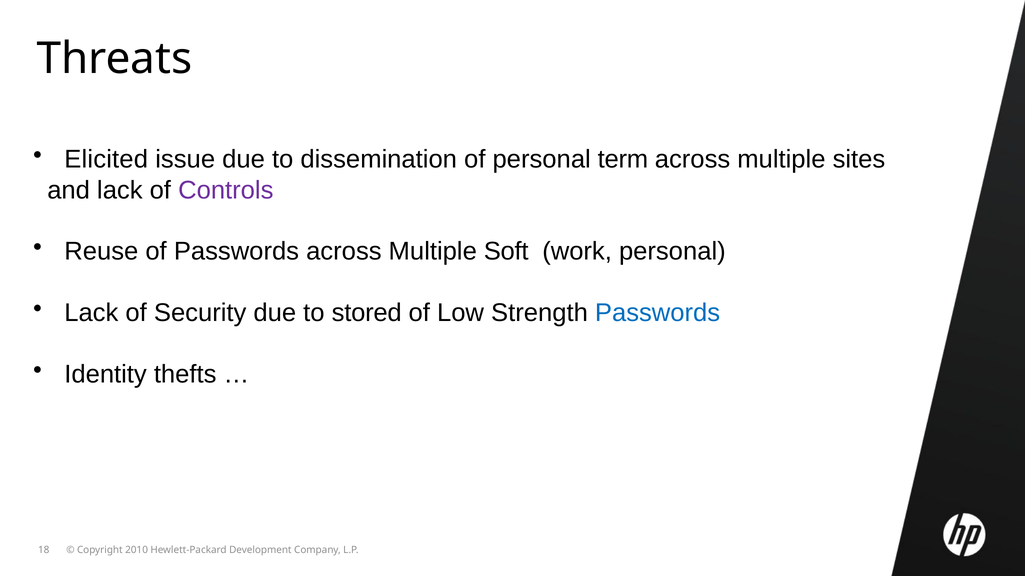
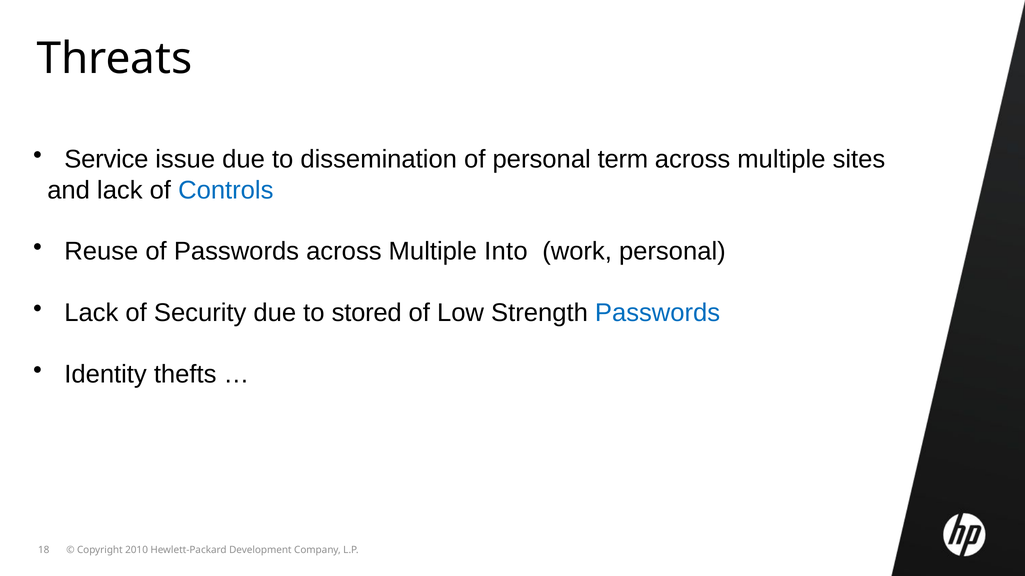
Elicited: Elicited -> Service
Controls colour: purple -> blue
Soft: Soft -> Into
